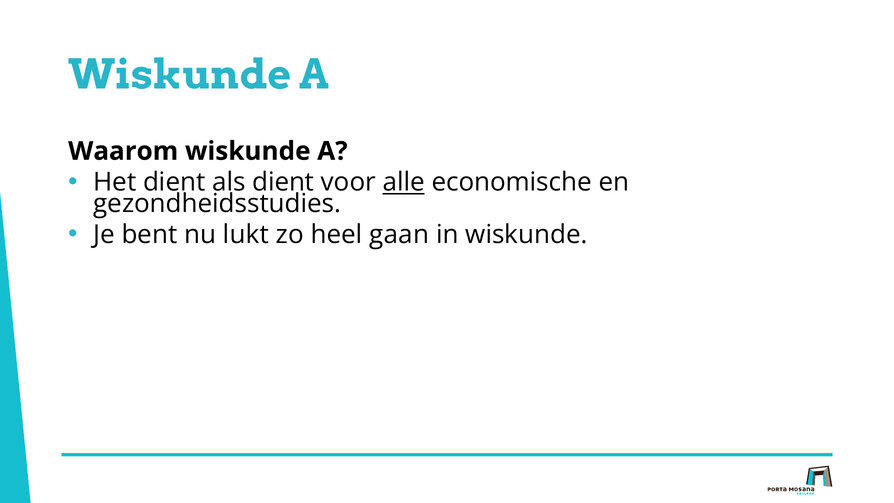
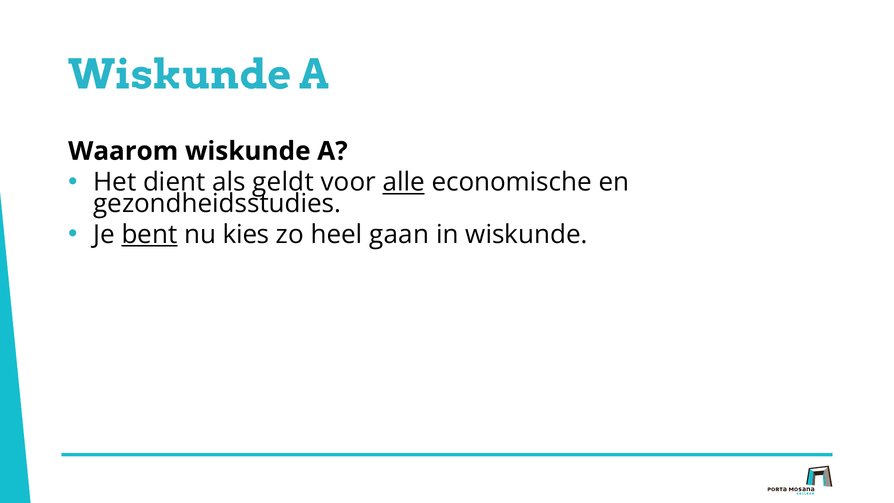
als dient: dient -> geldt
bent underline: none -> present
lukt: lukt -> kies
